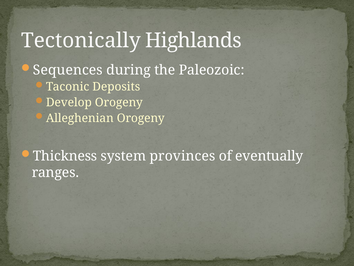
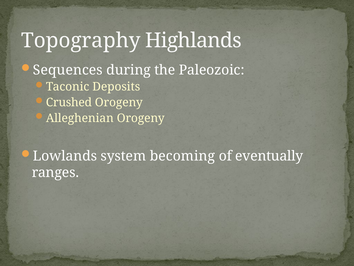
Tectonically: Tectonically -> Topography
Develop: Develop -> Crushed
Thickness: Thickness -> Lowlands
provinces: provinces -> becoming
